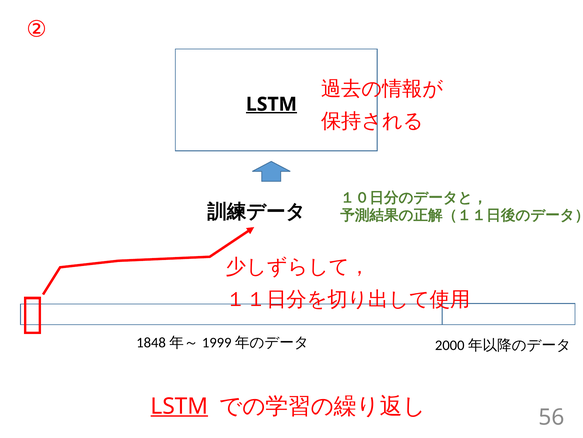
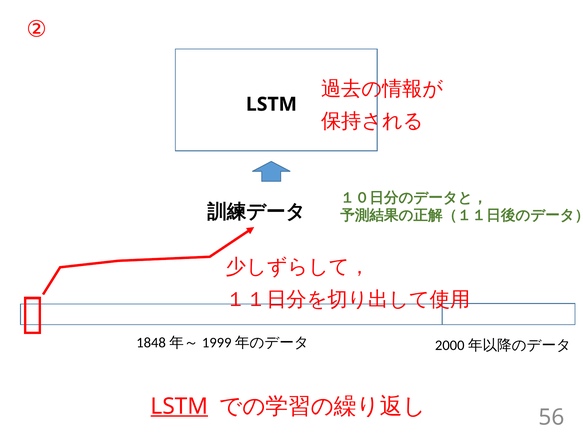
LSTM at (271, 104) underline: present -> none
